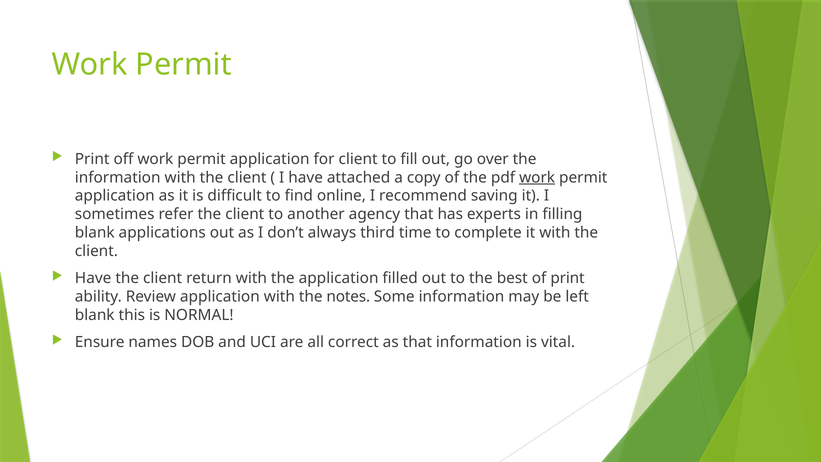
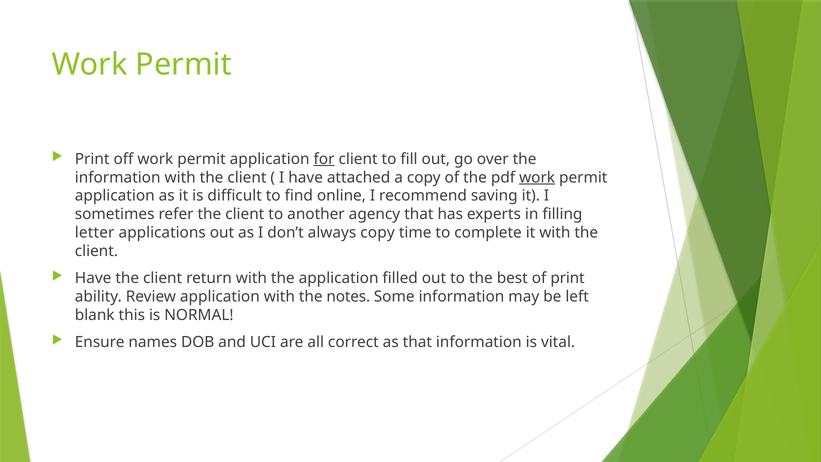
for underline: none -> present
blank at (95, 233): blank -> letter
always third: third -> copy
